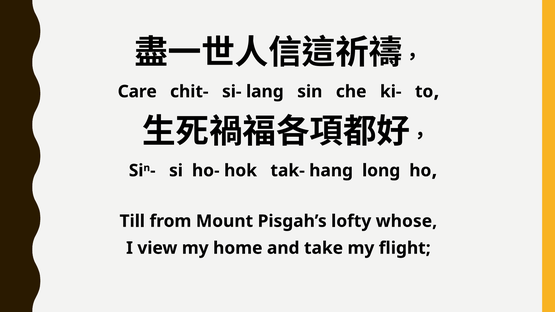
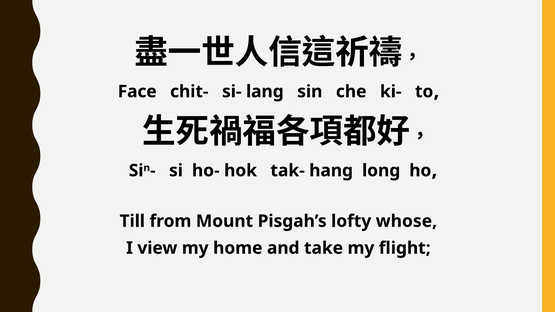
Care: Care -> Face
